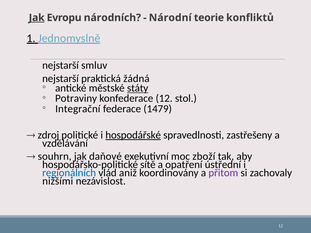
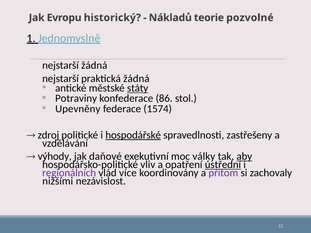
Jak at (37, 18) underline: present -> none
národních: národních -> historický
Národní: Národní -> Nákladů
konfliktů: konfliktů -> pozvolné
nejstarší smluv: smluv -> žádná
konfederace 12: 12 -> 86
Integrační: Integrační -> Upevněny
1479: 1479 -> 1574
souhrn: souhrn -> výhody
zboží: zboží -> války
aby underline: none -> present
sítě: sítě -> vliv
ústřední underline: none -> present
regionálních colour: blue -> purple
aniž: aniž -> více
